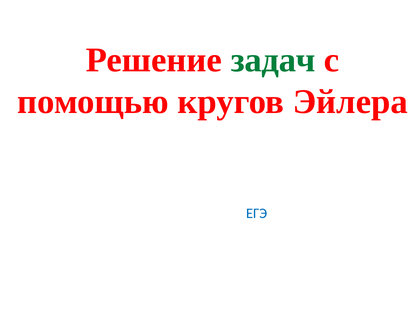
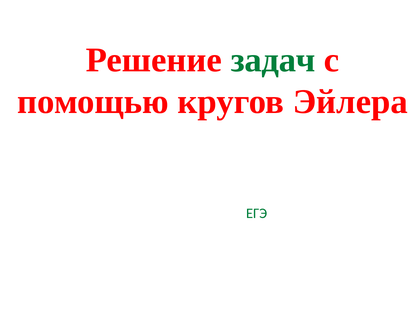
ЕГЭ colour: blue -> green
